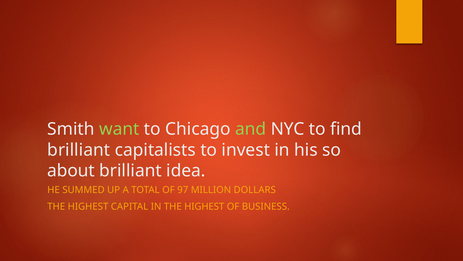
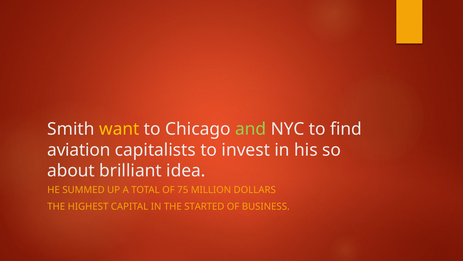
want colour: light green -> yellow
brilliant at (79, 150): brilliant -> aviation
97: 97 -> 75
IN THE HIGHEST: HIGHEST -> STARTED
